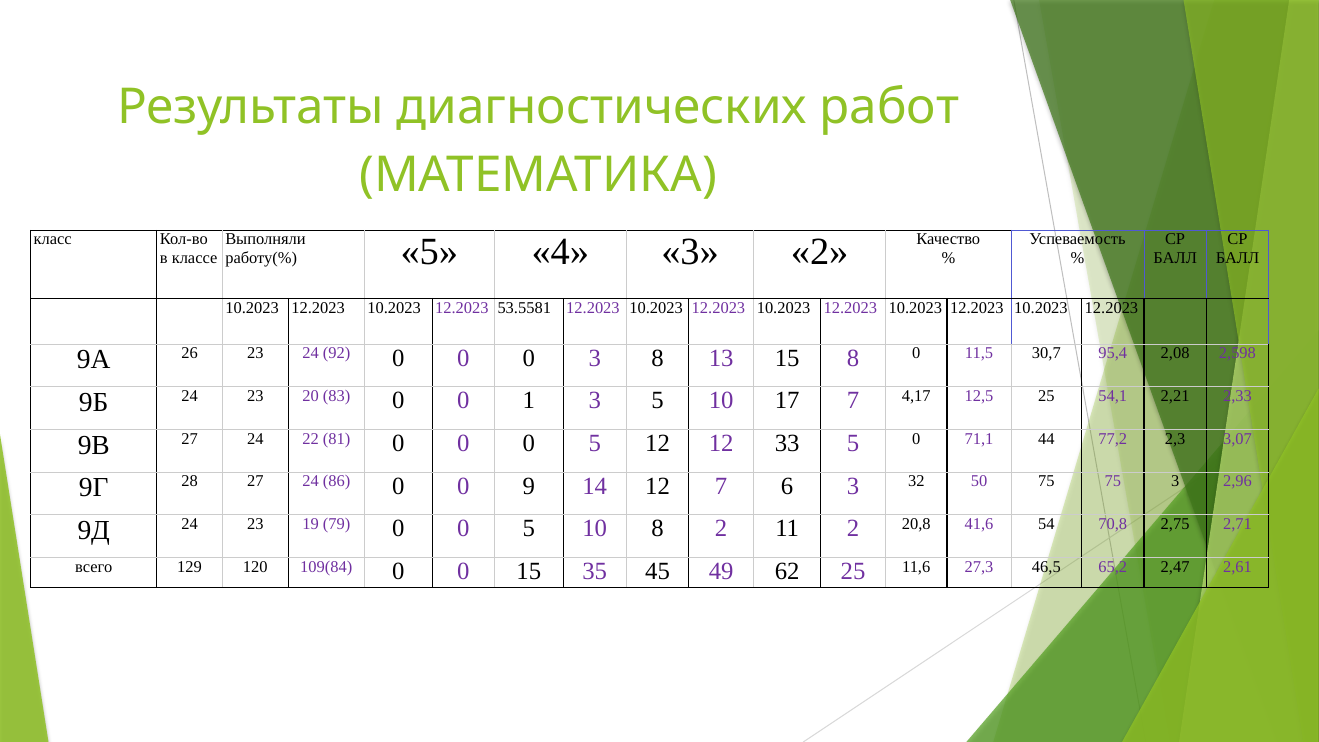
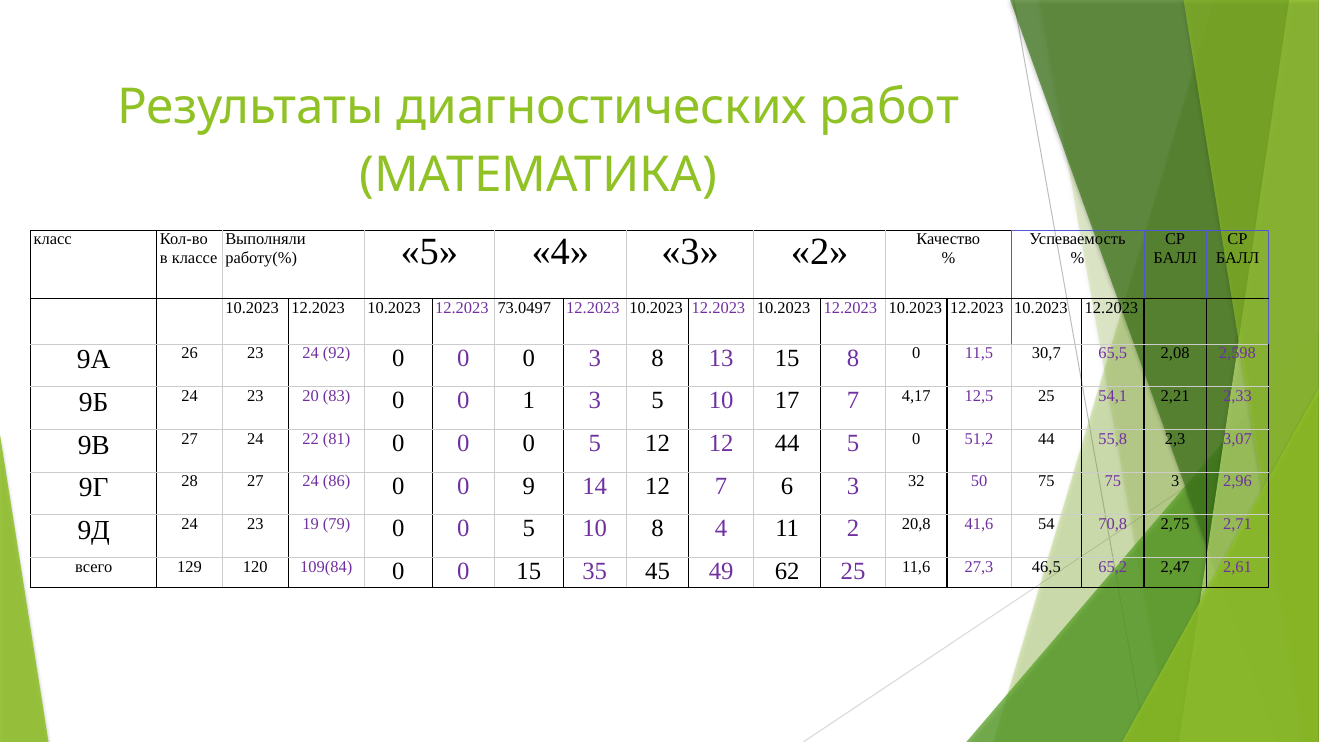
53.5581: 53.5581 -> 73.0497
95,4: 95,4 -> 65,5
12 33: 33 -> 44
71,1: 71,1 -> 51,2
77,2: 77,2 -> 55,8
8 2: 2 -> 4
